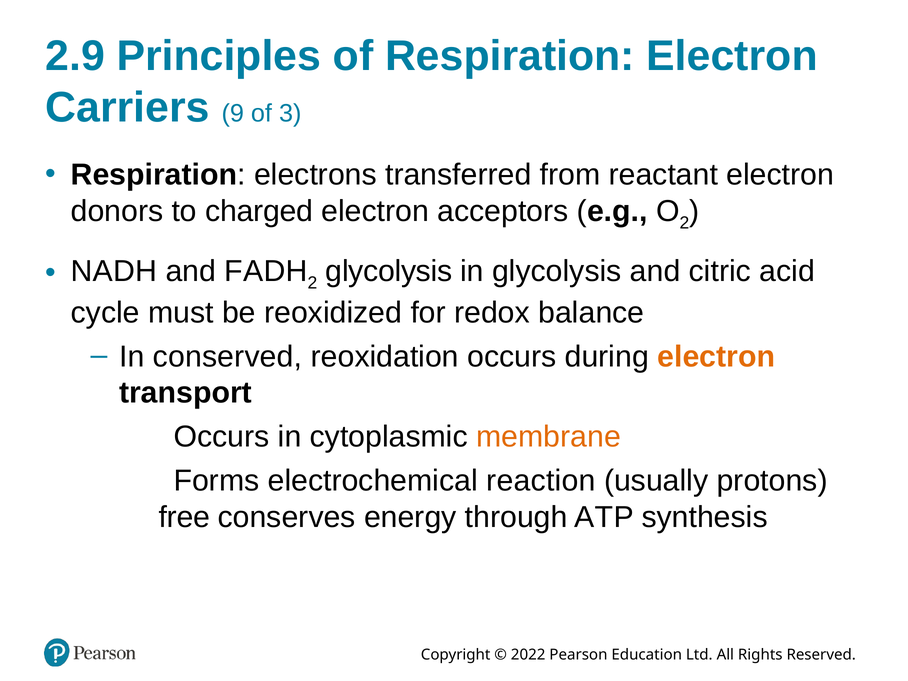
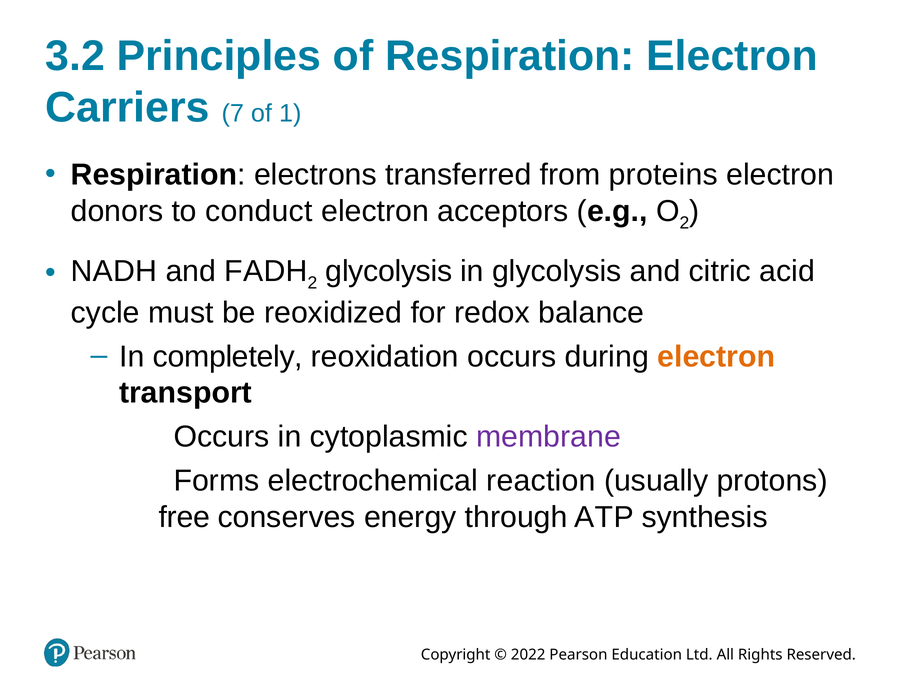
2.9: 2.9 -> 3.2
9: 9 -> 7
3: 3 -> 1
reactant: reactant -> proteins
charged: charged -> conduct
conserved: conserved -> completely
membrane colour: orange -> purple
